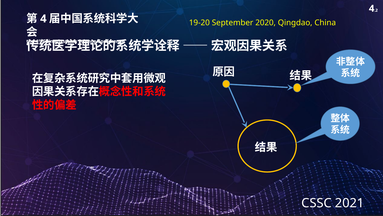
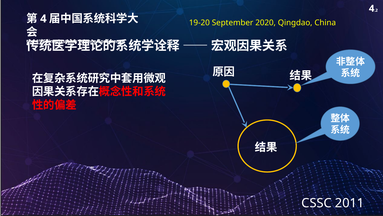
2021: 2021 -> 2011
